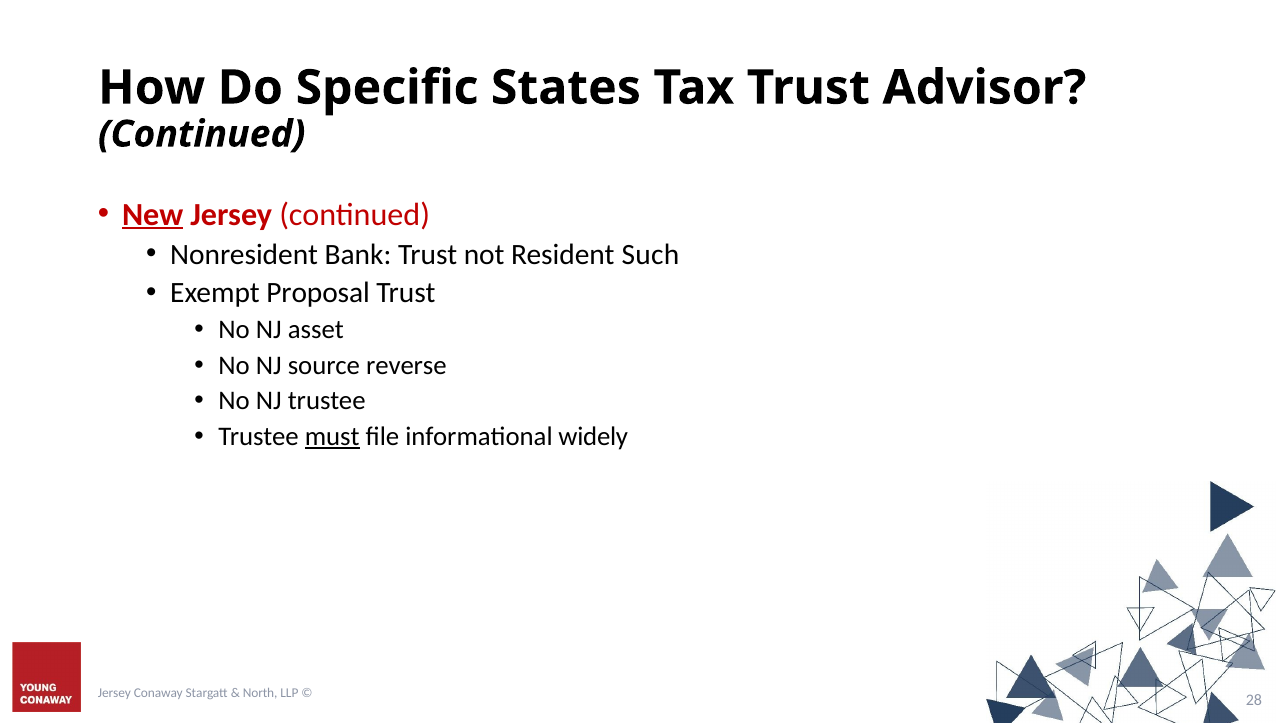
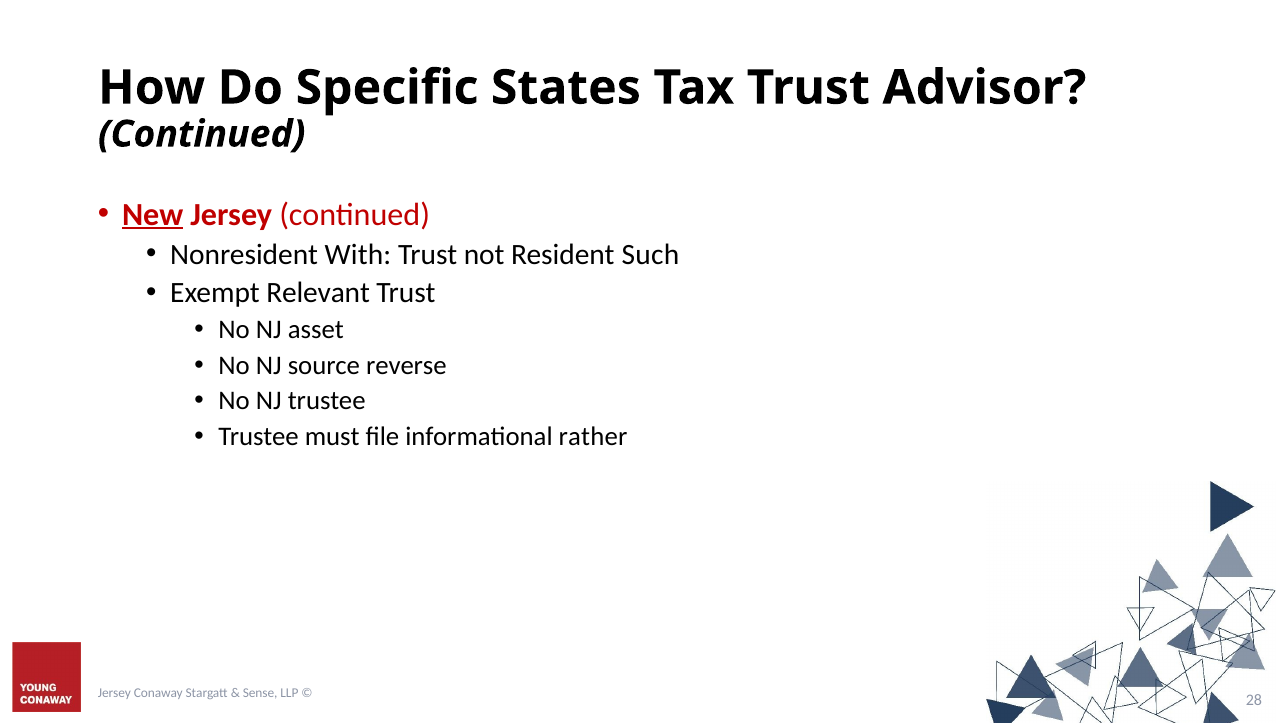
Bank: Bank -> With
Proposal: Proposal -> Relevant
must underline: present -> none
widely: widely -> rather
North: North -> Sense
